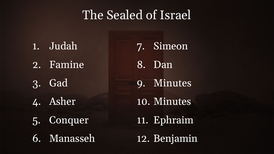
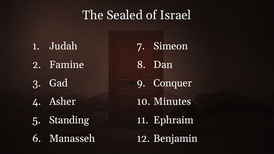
Minutes at (173, 83): Minutes -> Conquer
Conquer: Conquer -> Standing
